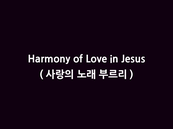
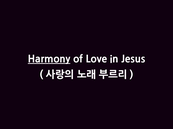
Harmony underline: none -> present
